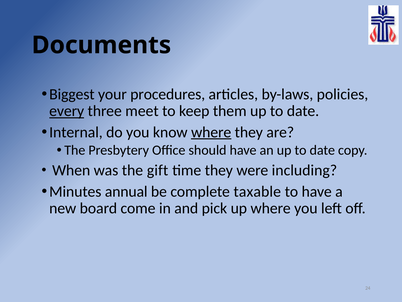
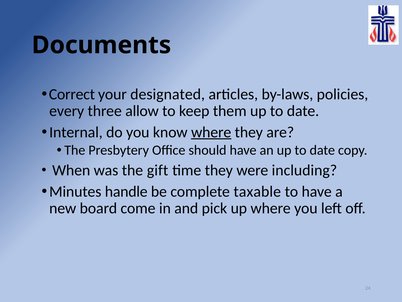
Biggest: Biggest -> Correct
procedures: procedures -> designated
every underline: present -> none
meet: meet -> allow
annual: annual -> handle
